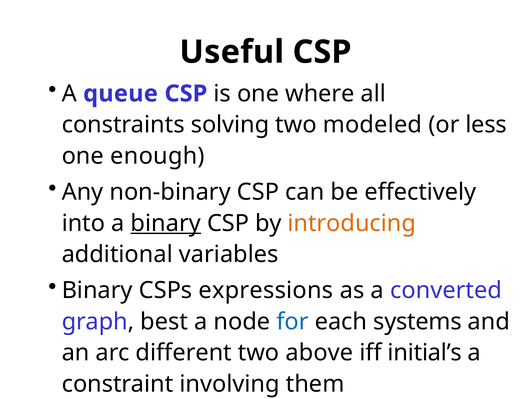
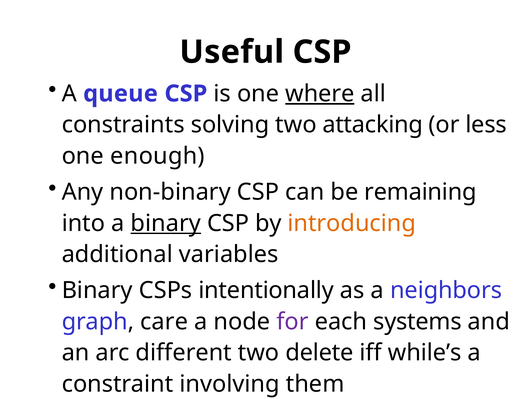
where underline: none -> present
modeled: modeled -> attacking
effectively: effectively -> remaining
expressions: expressions -> intentionally
converted: converted -> neighbors
best: best -> care
for colour: blue -> purple
above: above -> delete
initial’s: initial’s -> while’s
